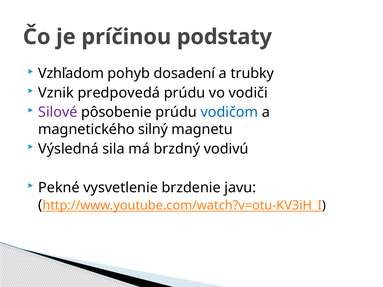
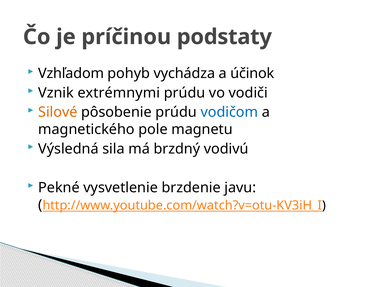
dosadení: dosadení -> vychádza
trubky: trubky -> účinok
predpovedá: predpovedá -> extrémnymi
Silové colour: purple -> orange
silný: silný -> pole
